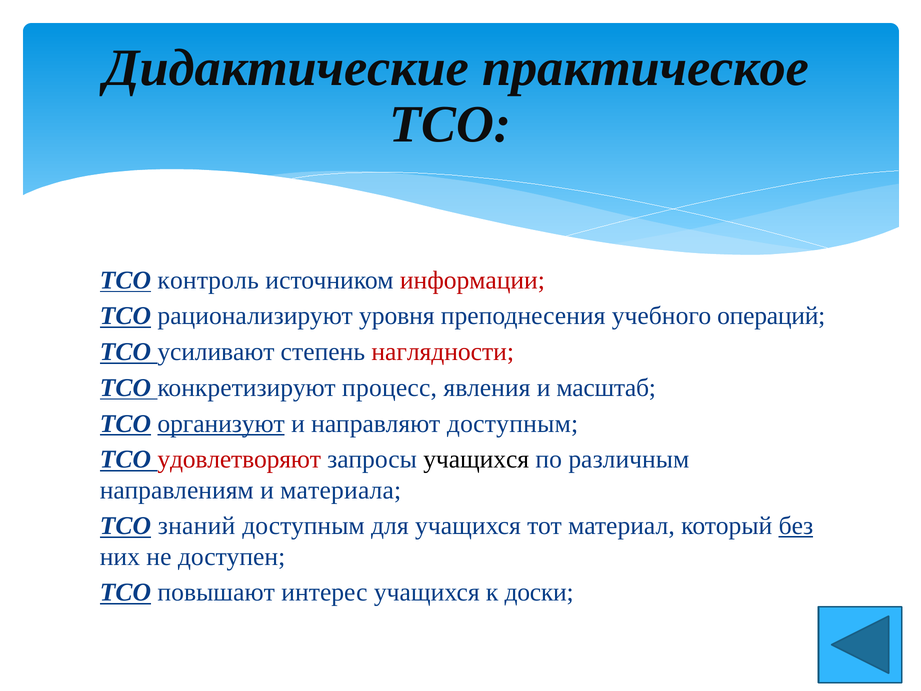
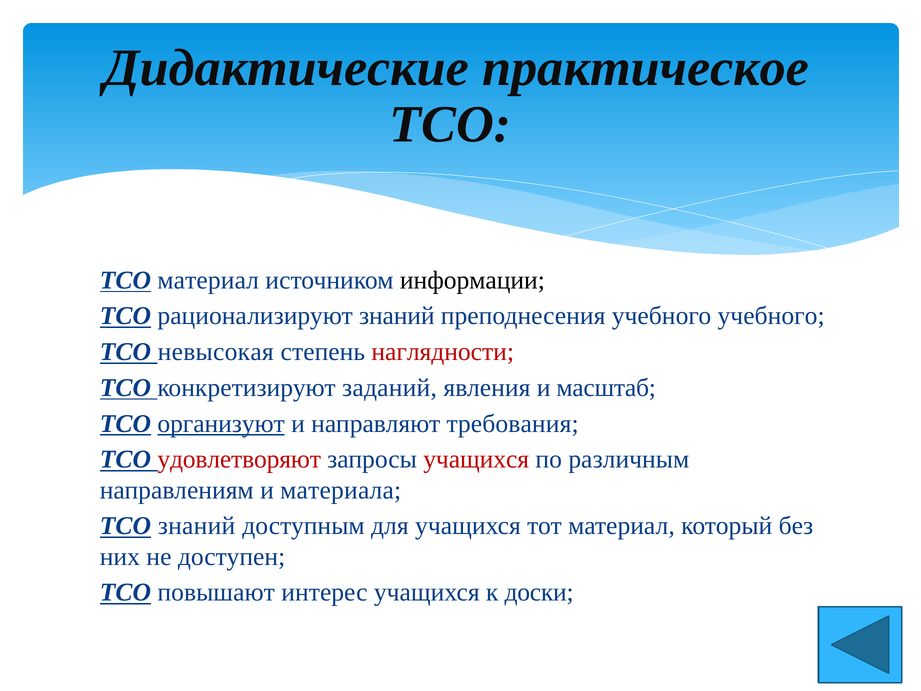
ТСО контроль: контроль -> материал
информации colour: red -> black
рационализируют уровня: уровня -> знаний
учебного операций: операций -> учебного
усиливают: усиливают -> невысокая
процесс: процесс -> заданий
направляют доступным: доступным -> требования
учащихся at (476, 459) colour: black -> red
без underline: present -> none
